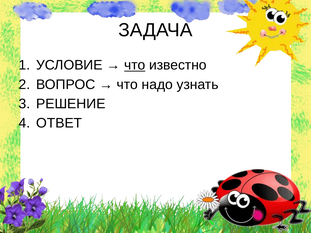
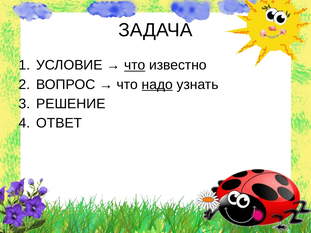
надо underline: none -> present
